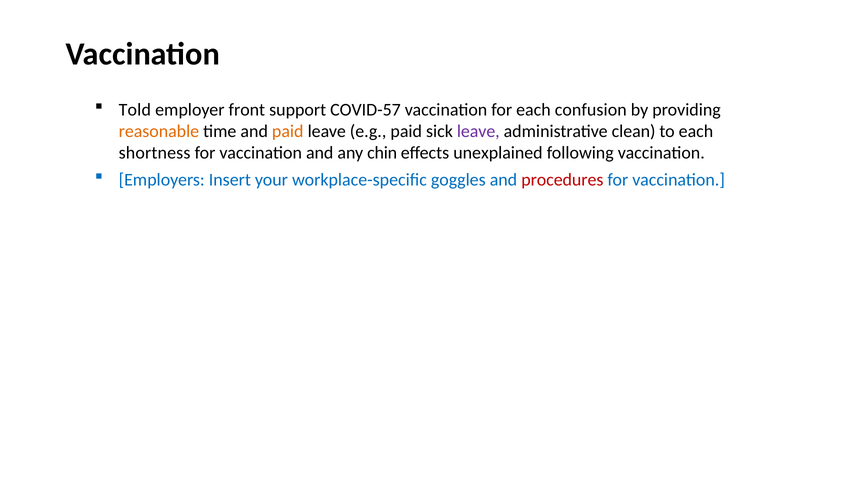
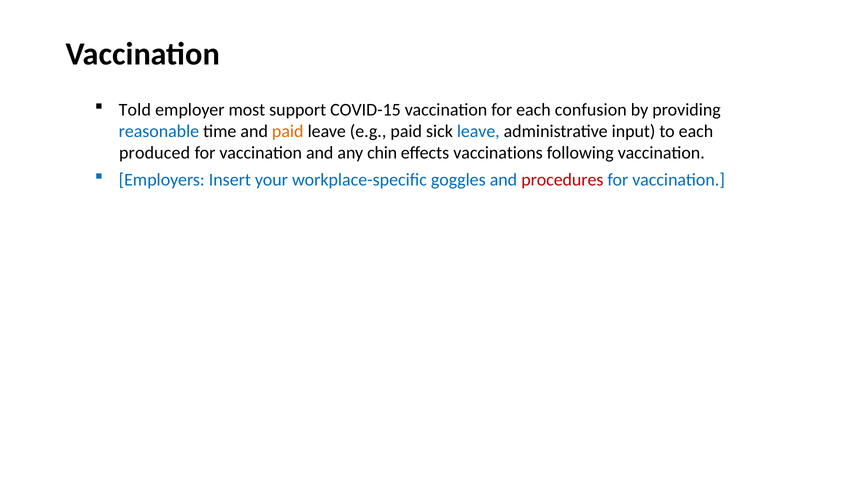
front: front -> most
COVID-57: COVID-57 -> COVID-15
reasonable colour: orange -> blue
leave at (478, 131) colour: purple -> blue
clean: clean -> input
shortness: shortness -> produced
unexplained: unexplained -> vaccinations
